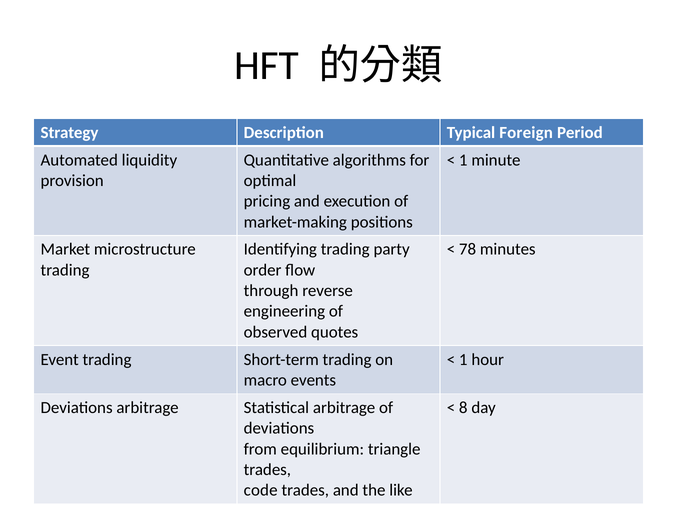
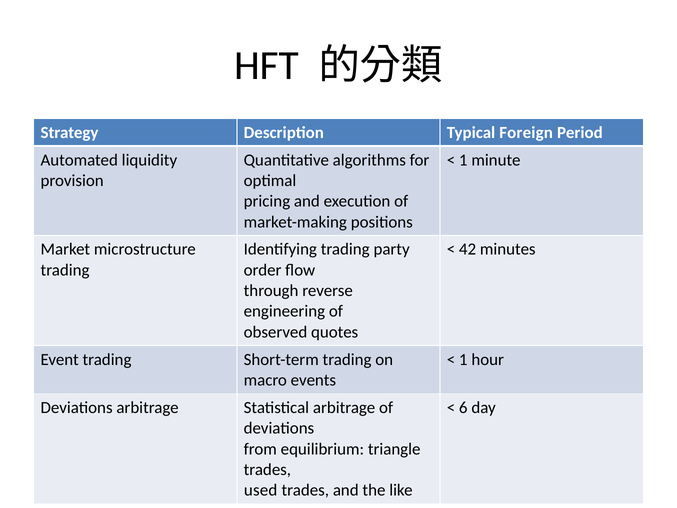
78: 78 -> 42
8: 8 -> 6
code: code -> used
